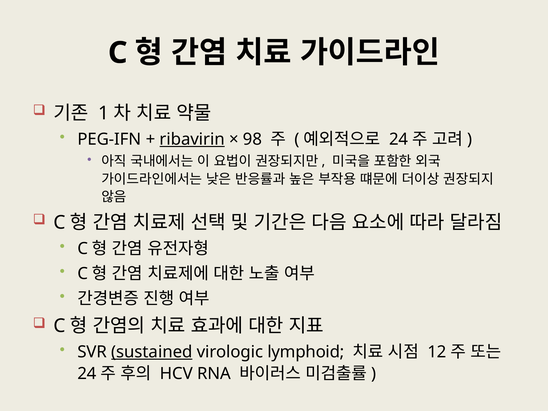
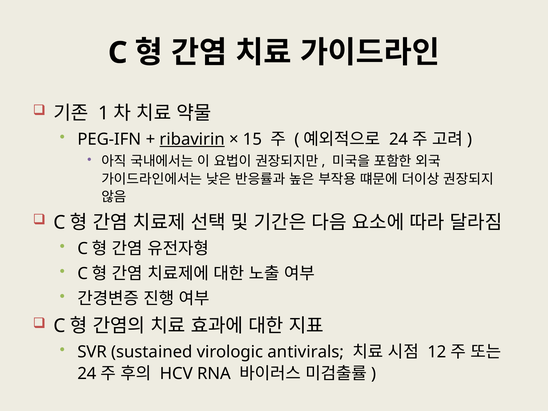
98: 98 -> 15
sustained underline: present -> none
lymphoid: lymphoid -> antivirals
